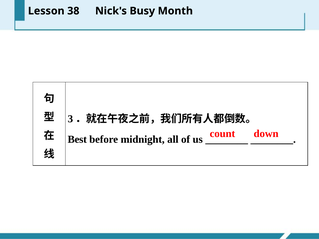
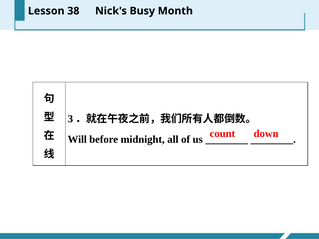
Best: Best -> Will
